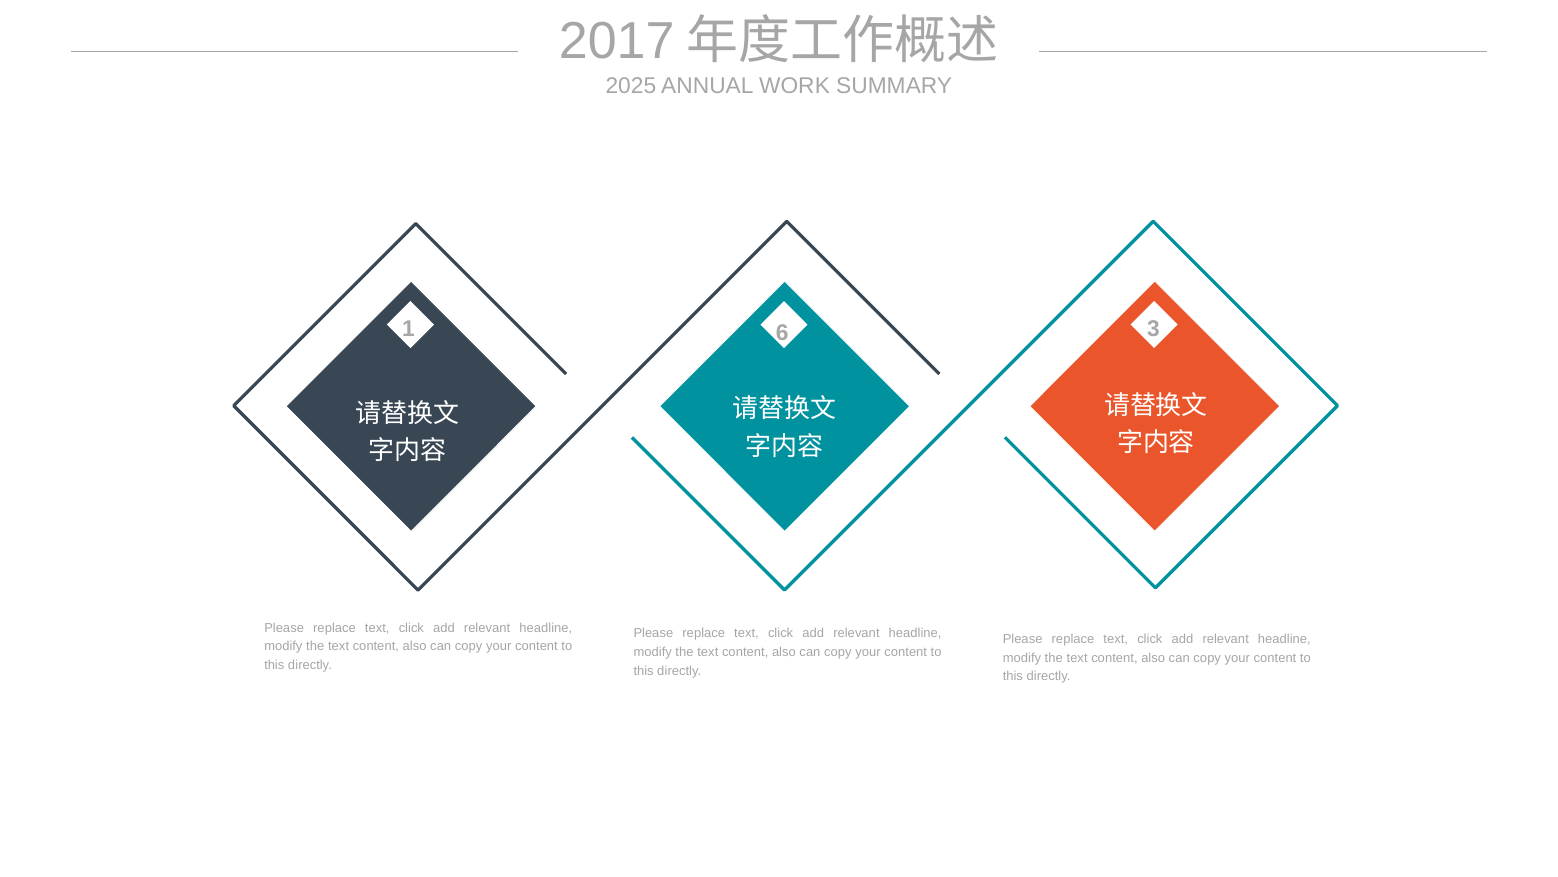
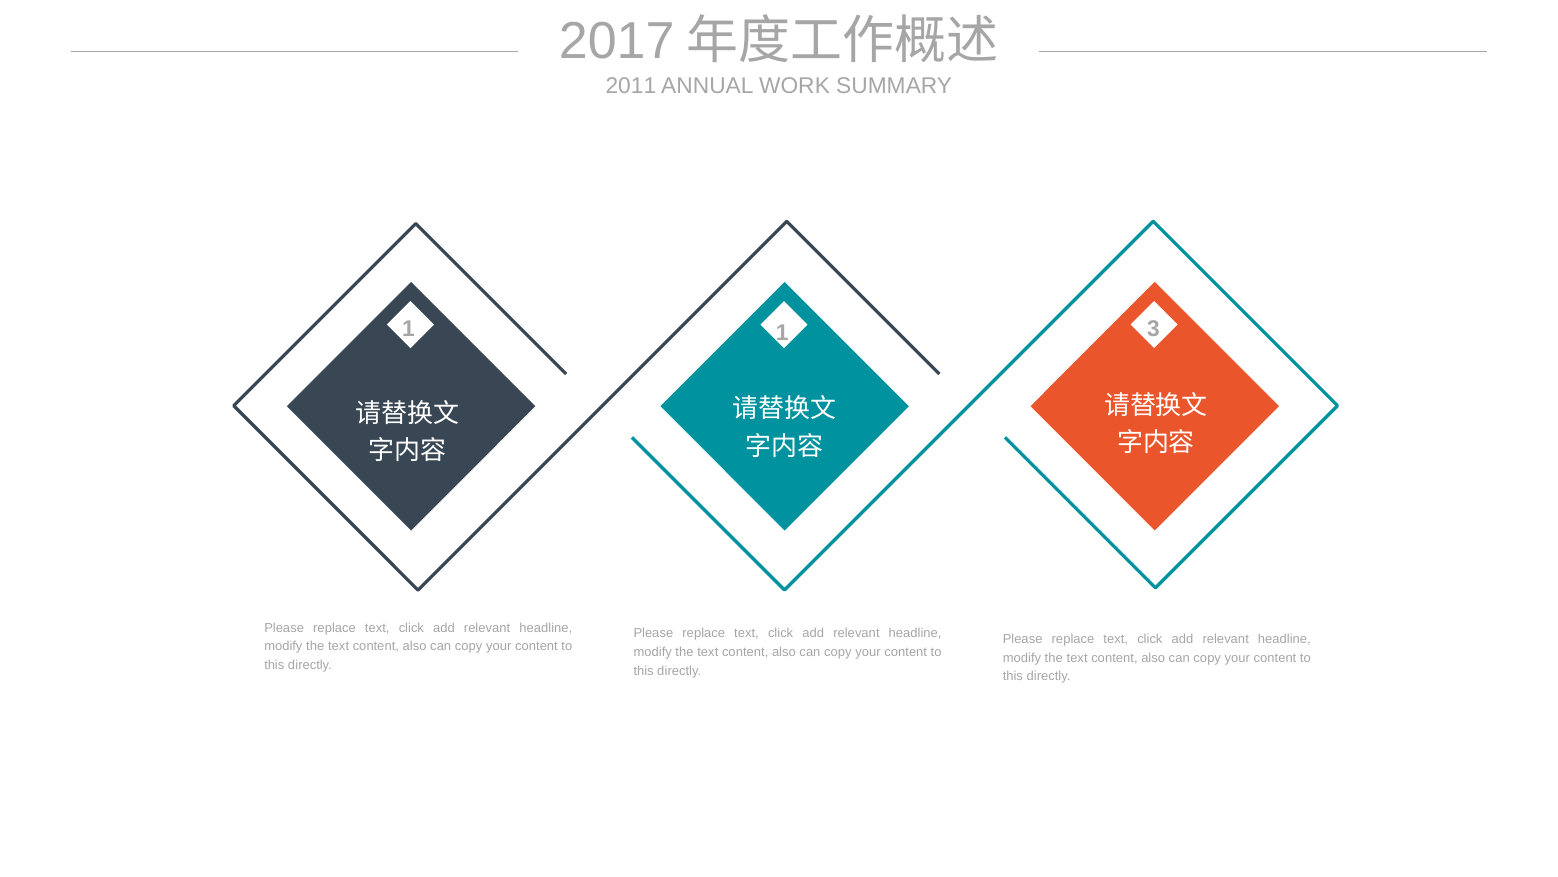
2025: 2025 -> 2011
1 6: 6 -> 1
